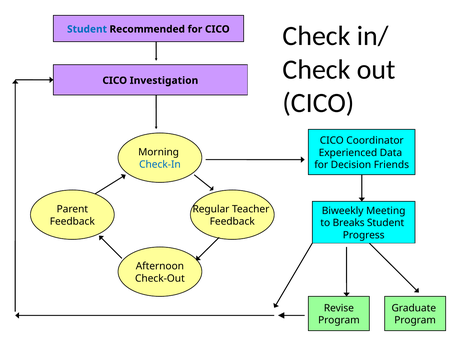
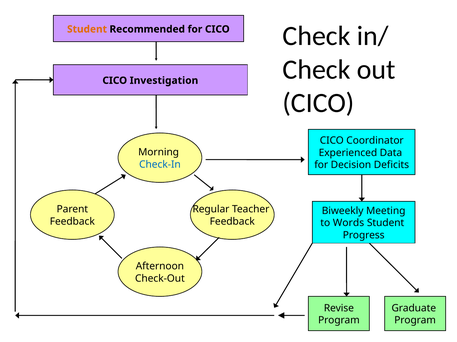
Student at (87, 29) colour: blue -> orange
Friends: Friends -> Deficits
Breaks: Breaks -> Words
